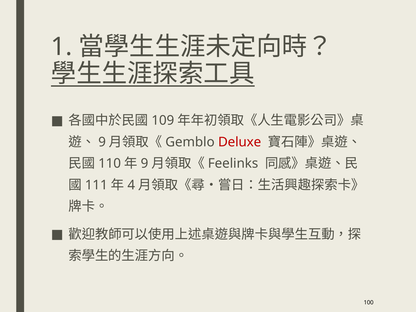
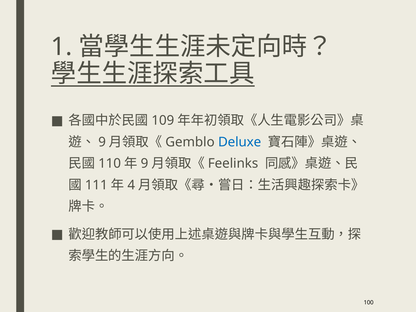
Deluxe colour: red -> blue
